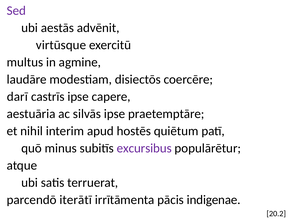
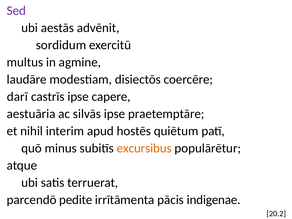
virtūsque: virtūsque -> sordidum
excursibus colour: purple -> orange
iterātī: iterātī -> pedite
